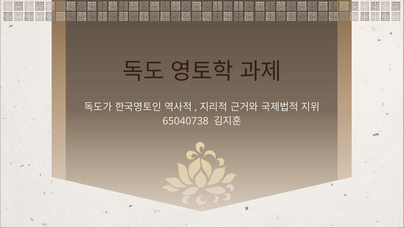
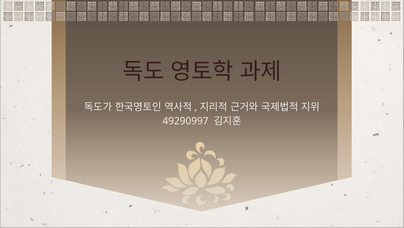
65040738: 65040738 -> 49290997
